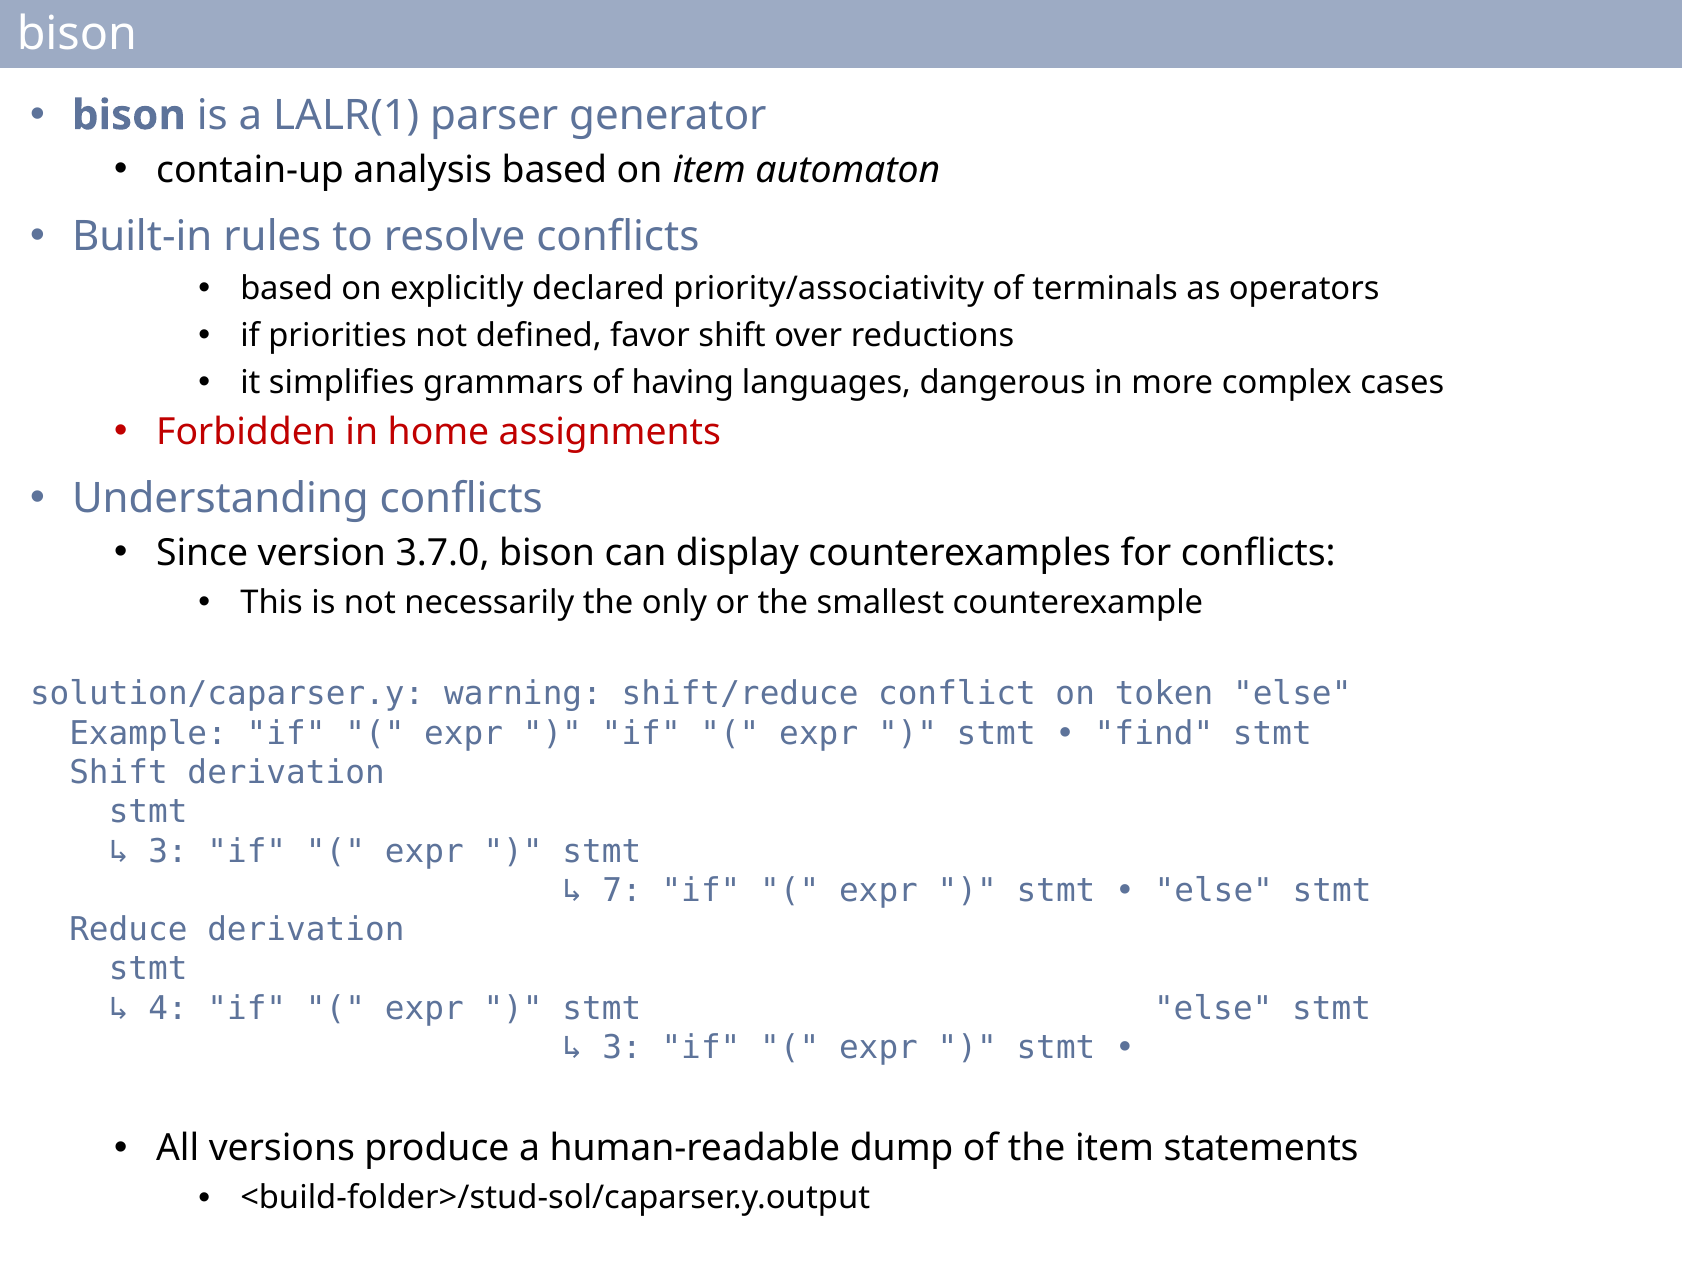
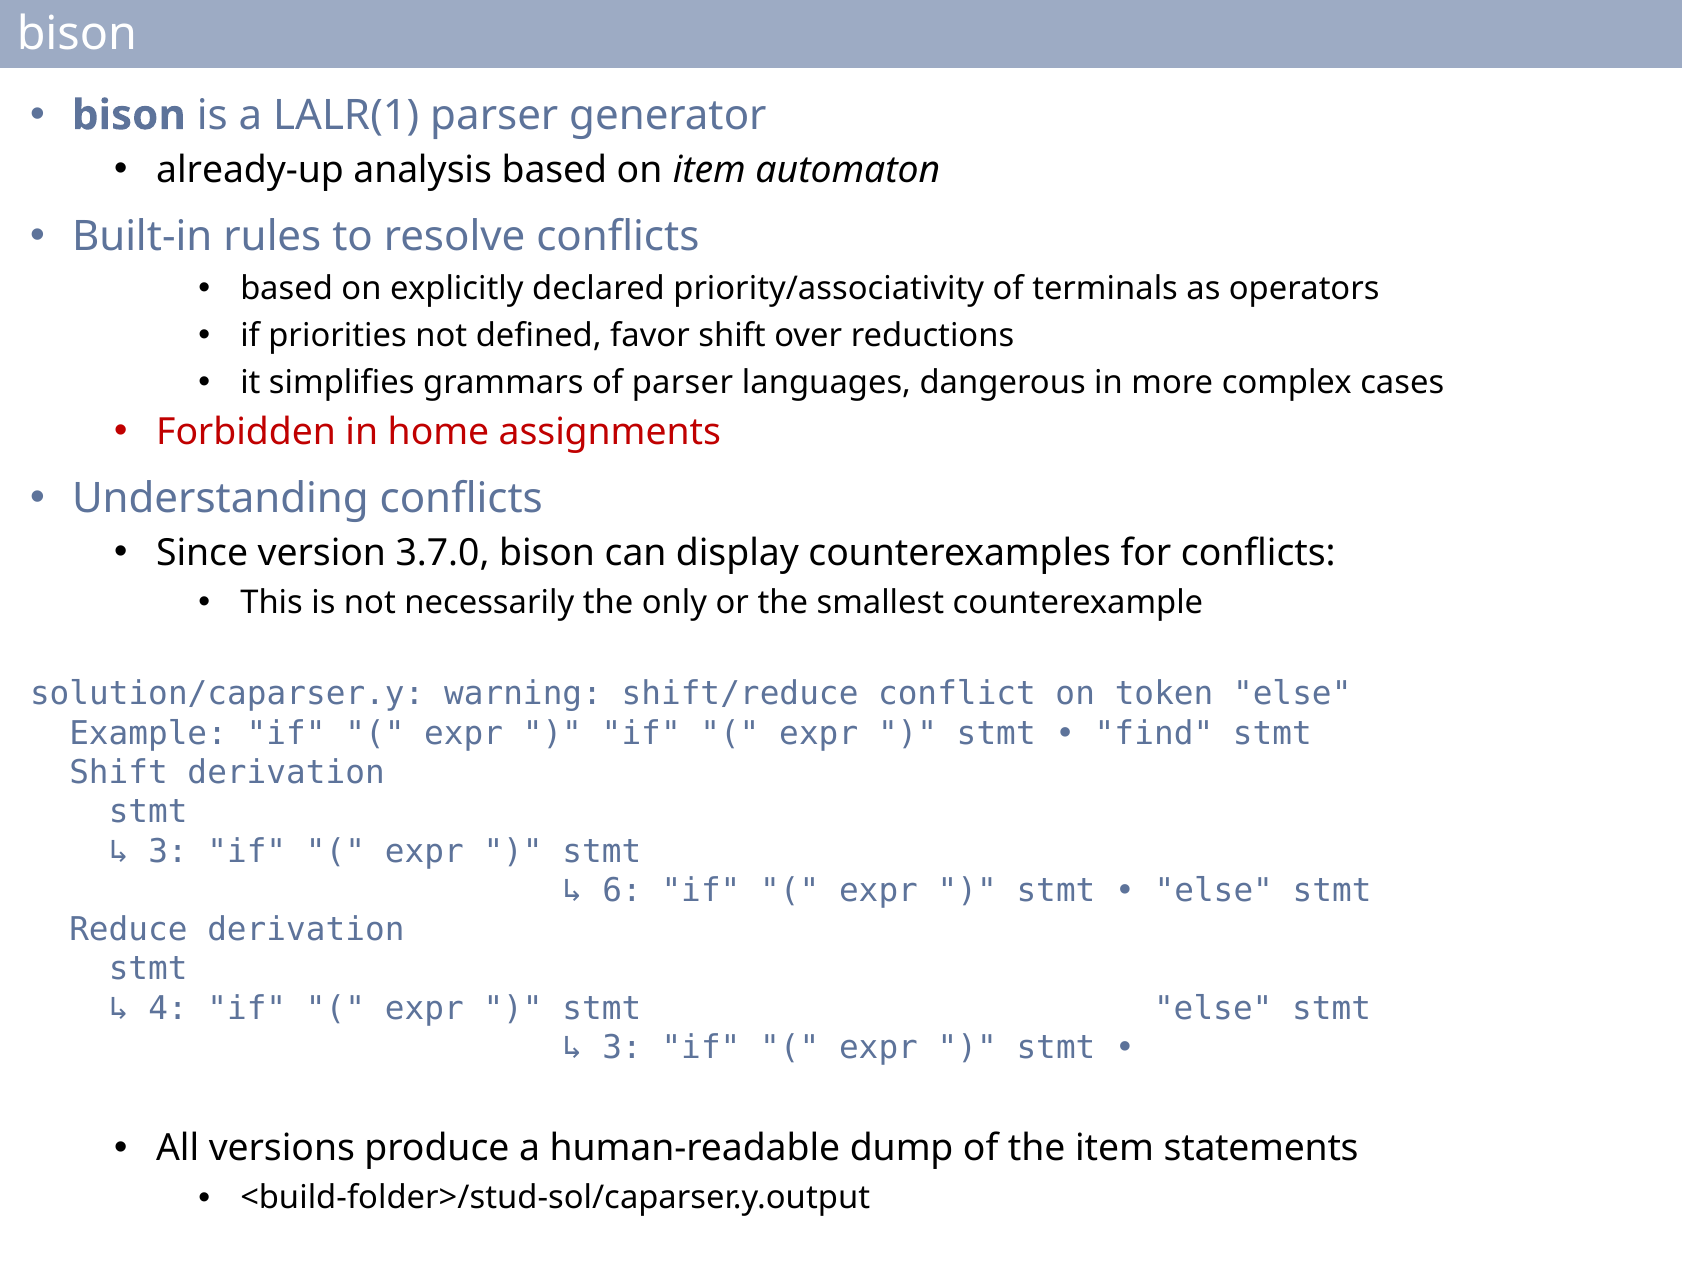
contain-up: contain-up -> already-up
of having: having -> parser
7: 7 -> 6
